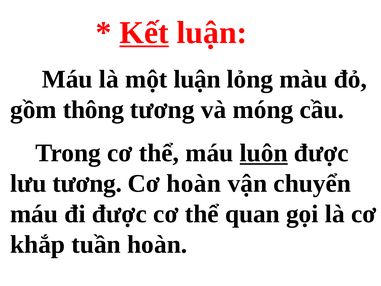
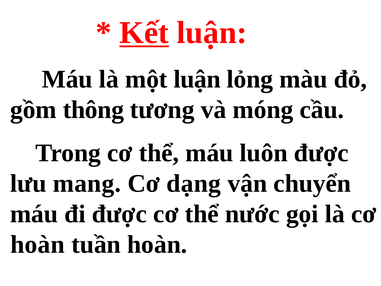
luôn underline: present -> none
lưu tương: tương -> mang
Cơ hoàn: hoàn -> dạng
quan: quan -> nước
khắp at (38, 244): khắp -> hoàn
